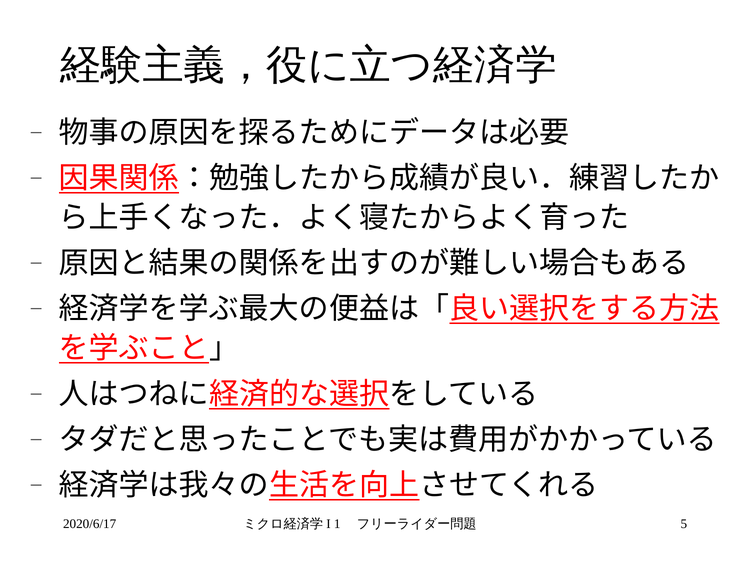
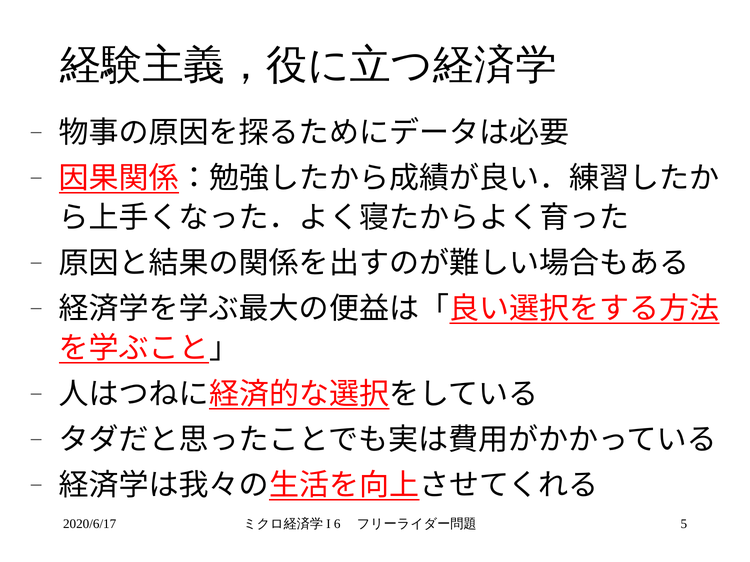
1: 1 -> 6
